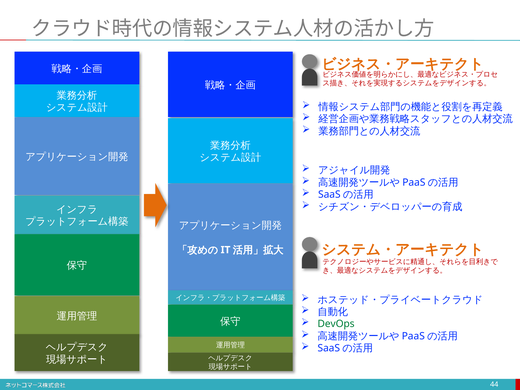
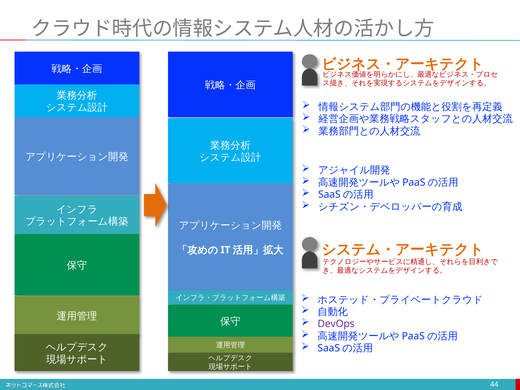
DevOps colour: green -> purple
